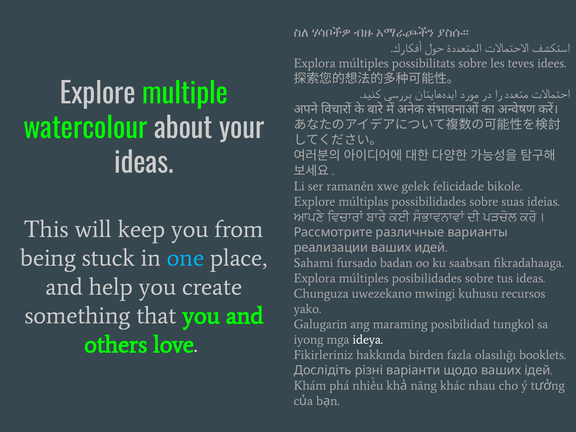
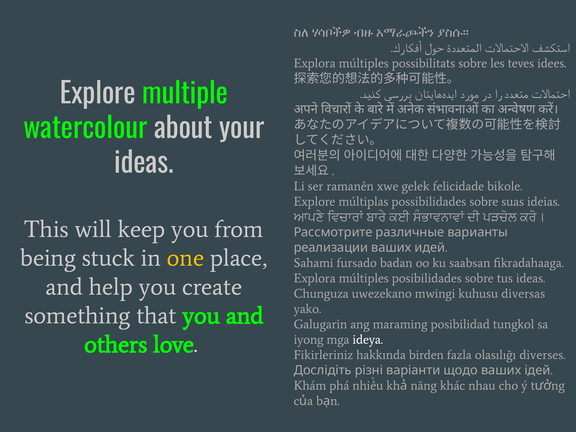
one colour: light blue -> yellow
recursos: recursos -> diversas
booklets: booklets -> diverses
